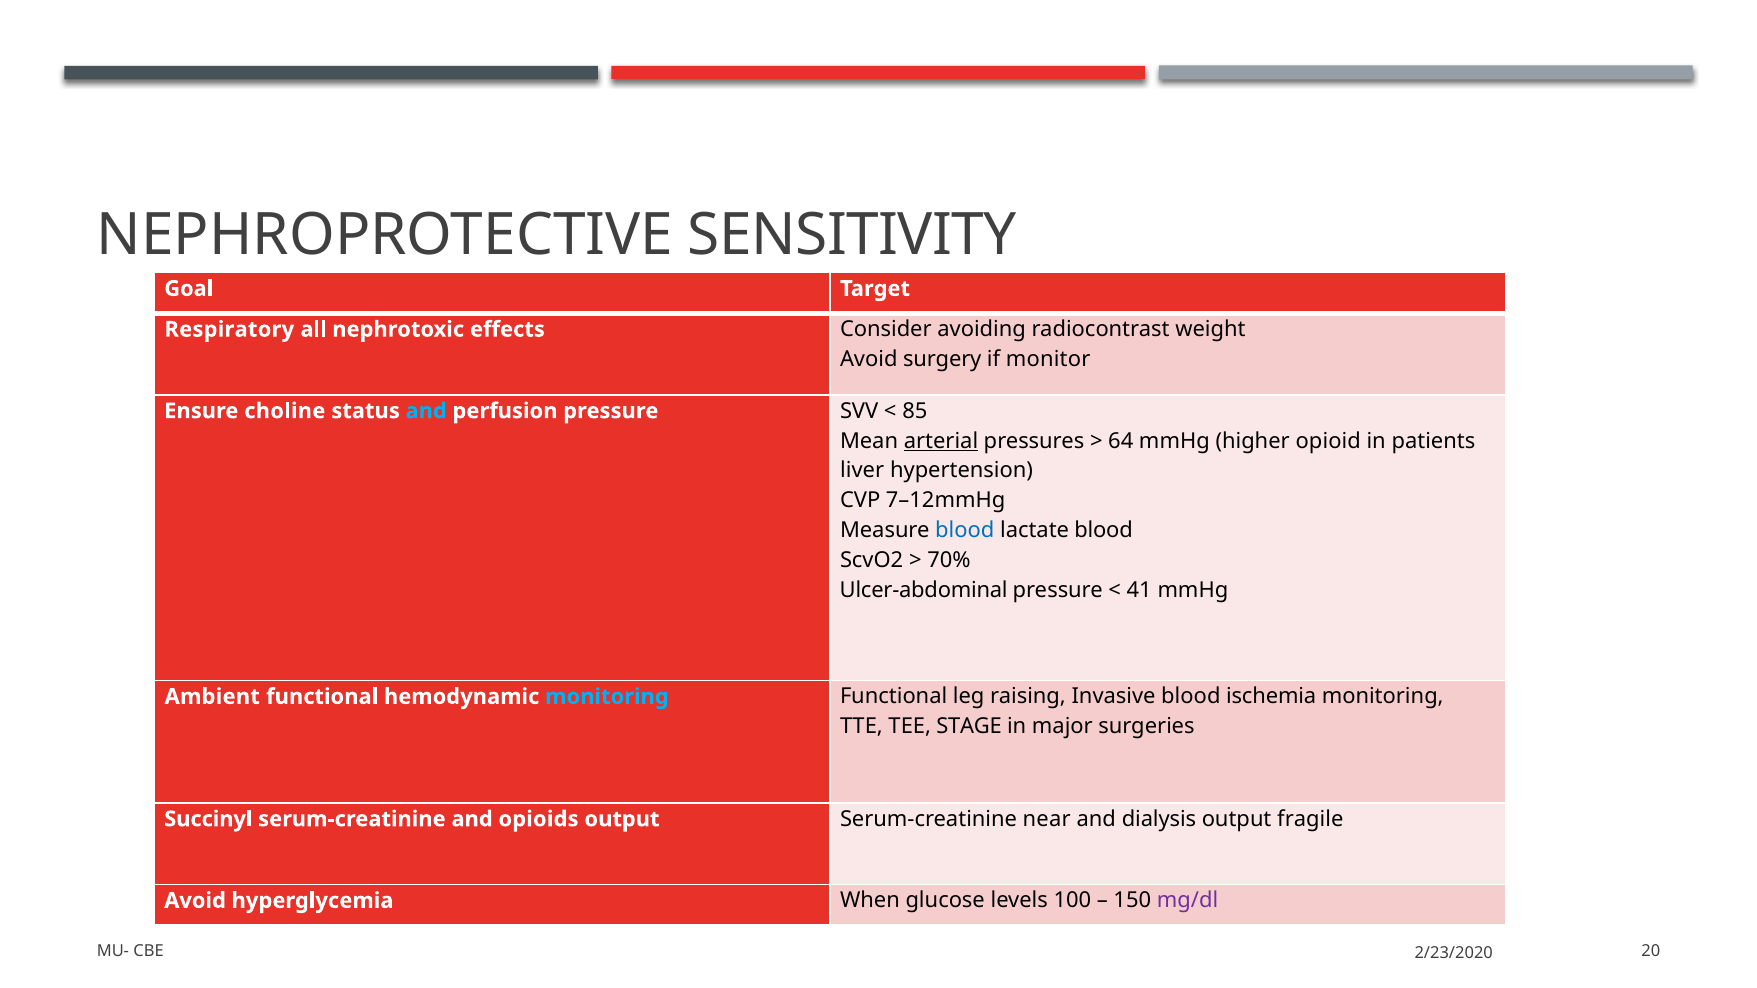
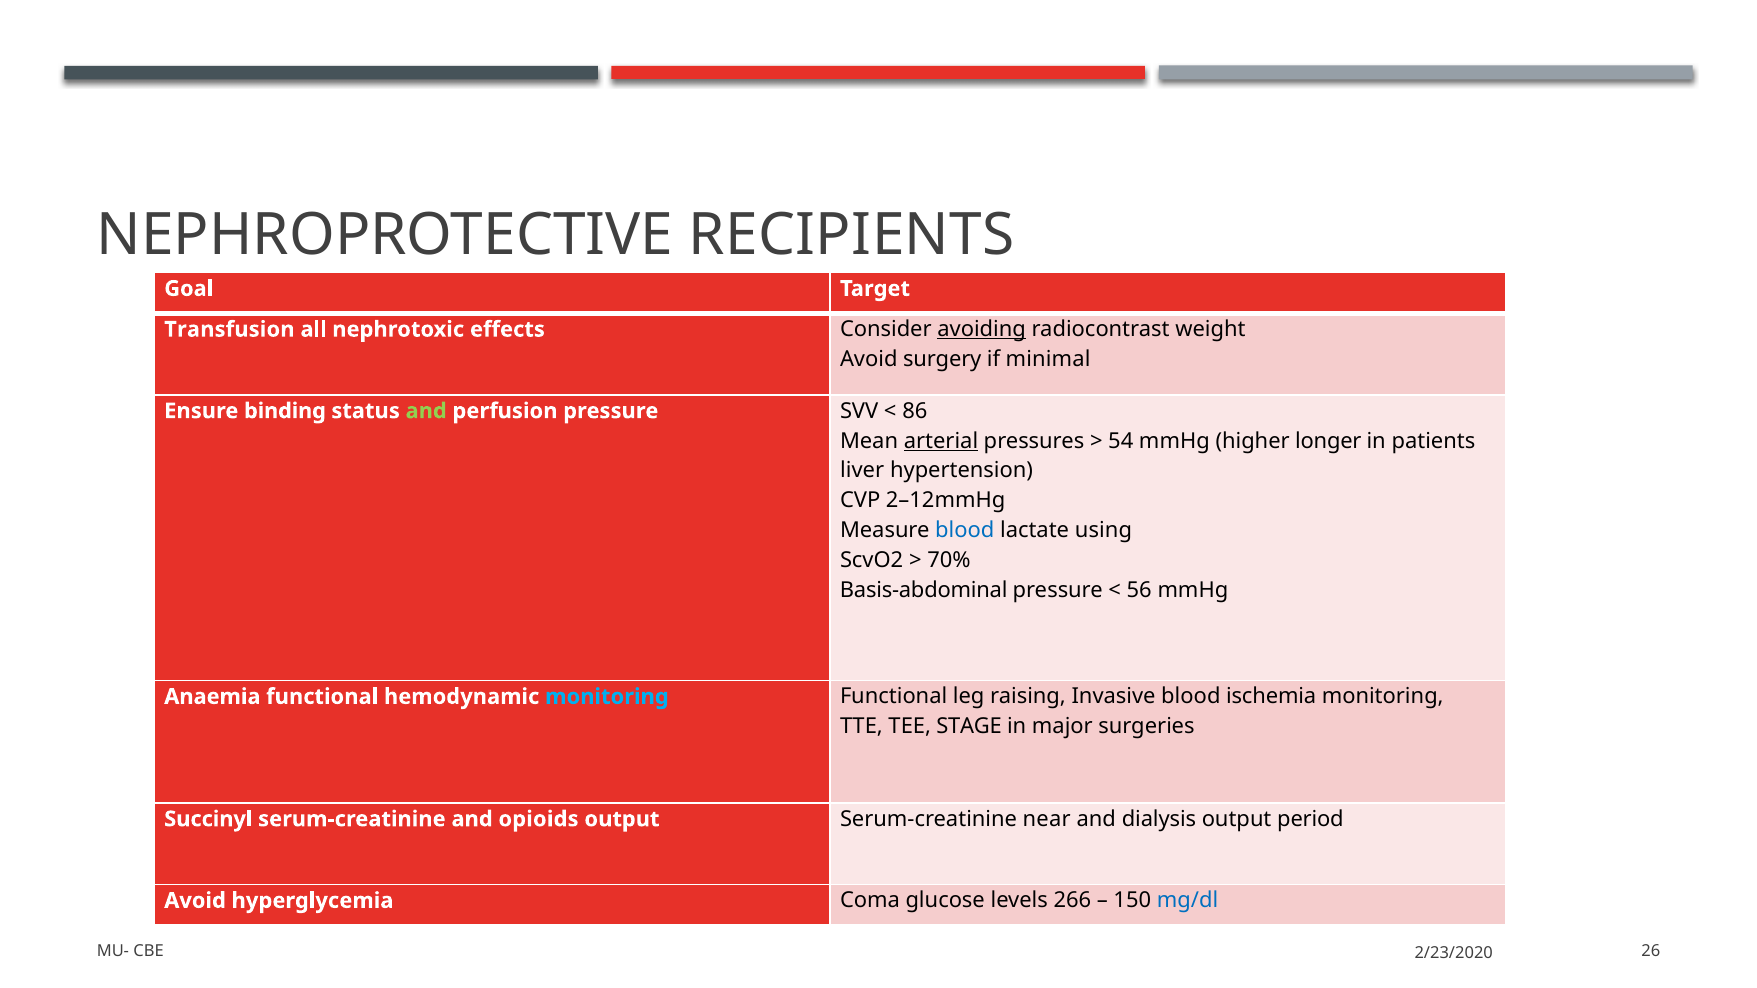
SENSITIVITY: SENSITIVITY -> RECIPIENTS
Respiratory: Respiratory -> Transfusion
avoiding underline: none -> present
monitor: monitor -> minimal
choline: choline -> binding
and at (426, 411) colour: light blue -> light green
85: 85 -> 86
64: 64 -> 54
opioid: opioid -> longer
7–12mmHg: 7–12mmHg -> 2–12mmHg
lactate blood: blood -> using
Ulcer-abdominal: Ulcer-abdominal -> Basis-abdominal
41: 41 -> 56
Ambient: Ambient -> Anaemia
fragile: fragile -> period
When: When -> Coma
100: 100 -> 266
mg/dl colour: purple -> blue
20: 20 -> 26
